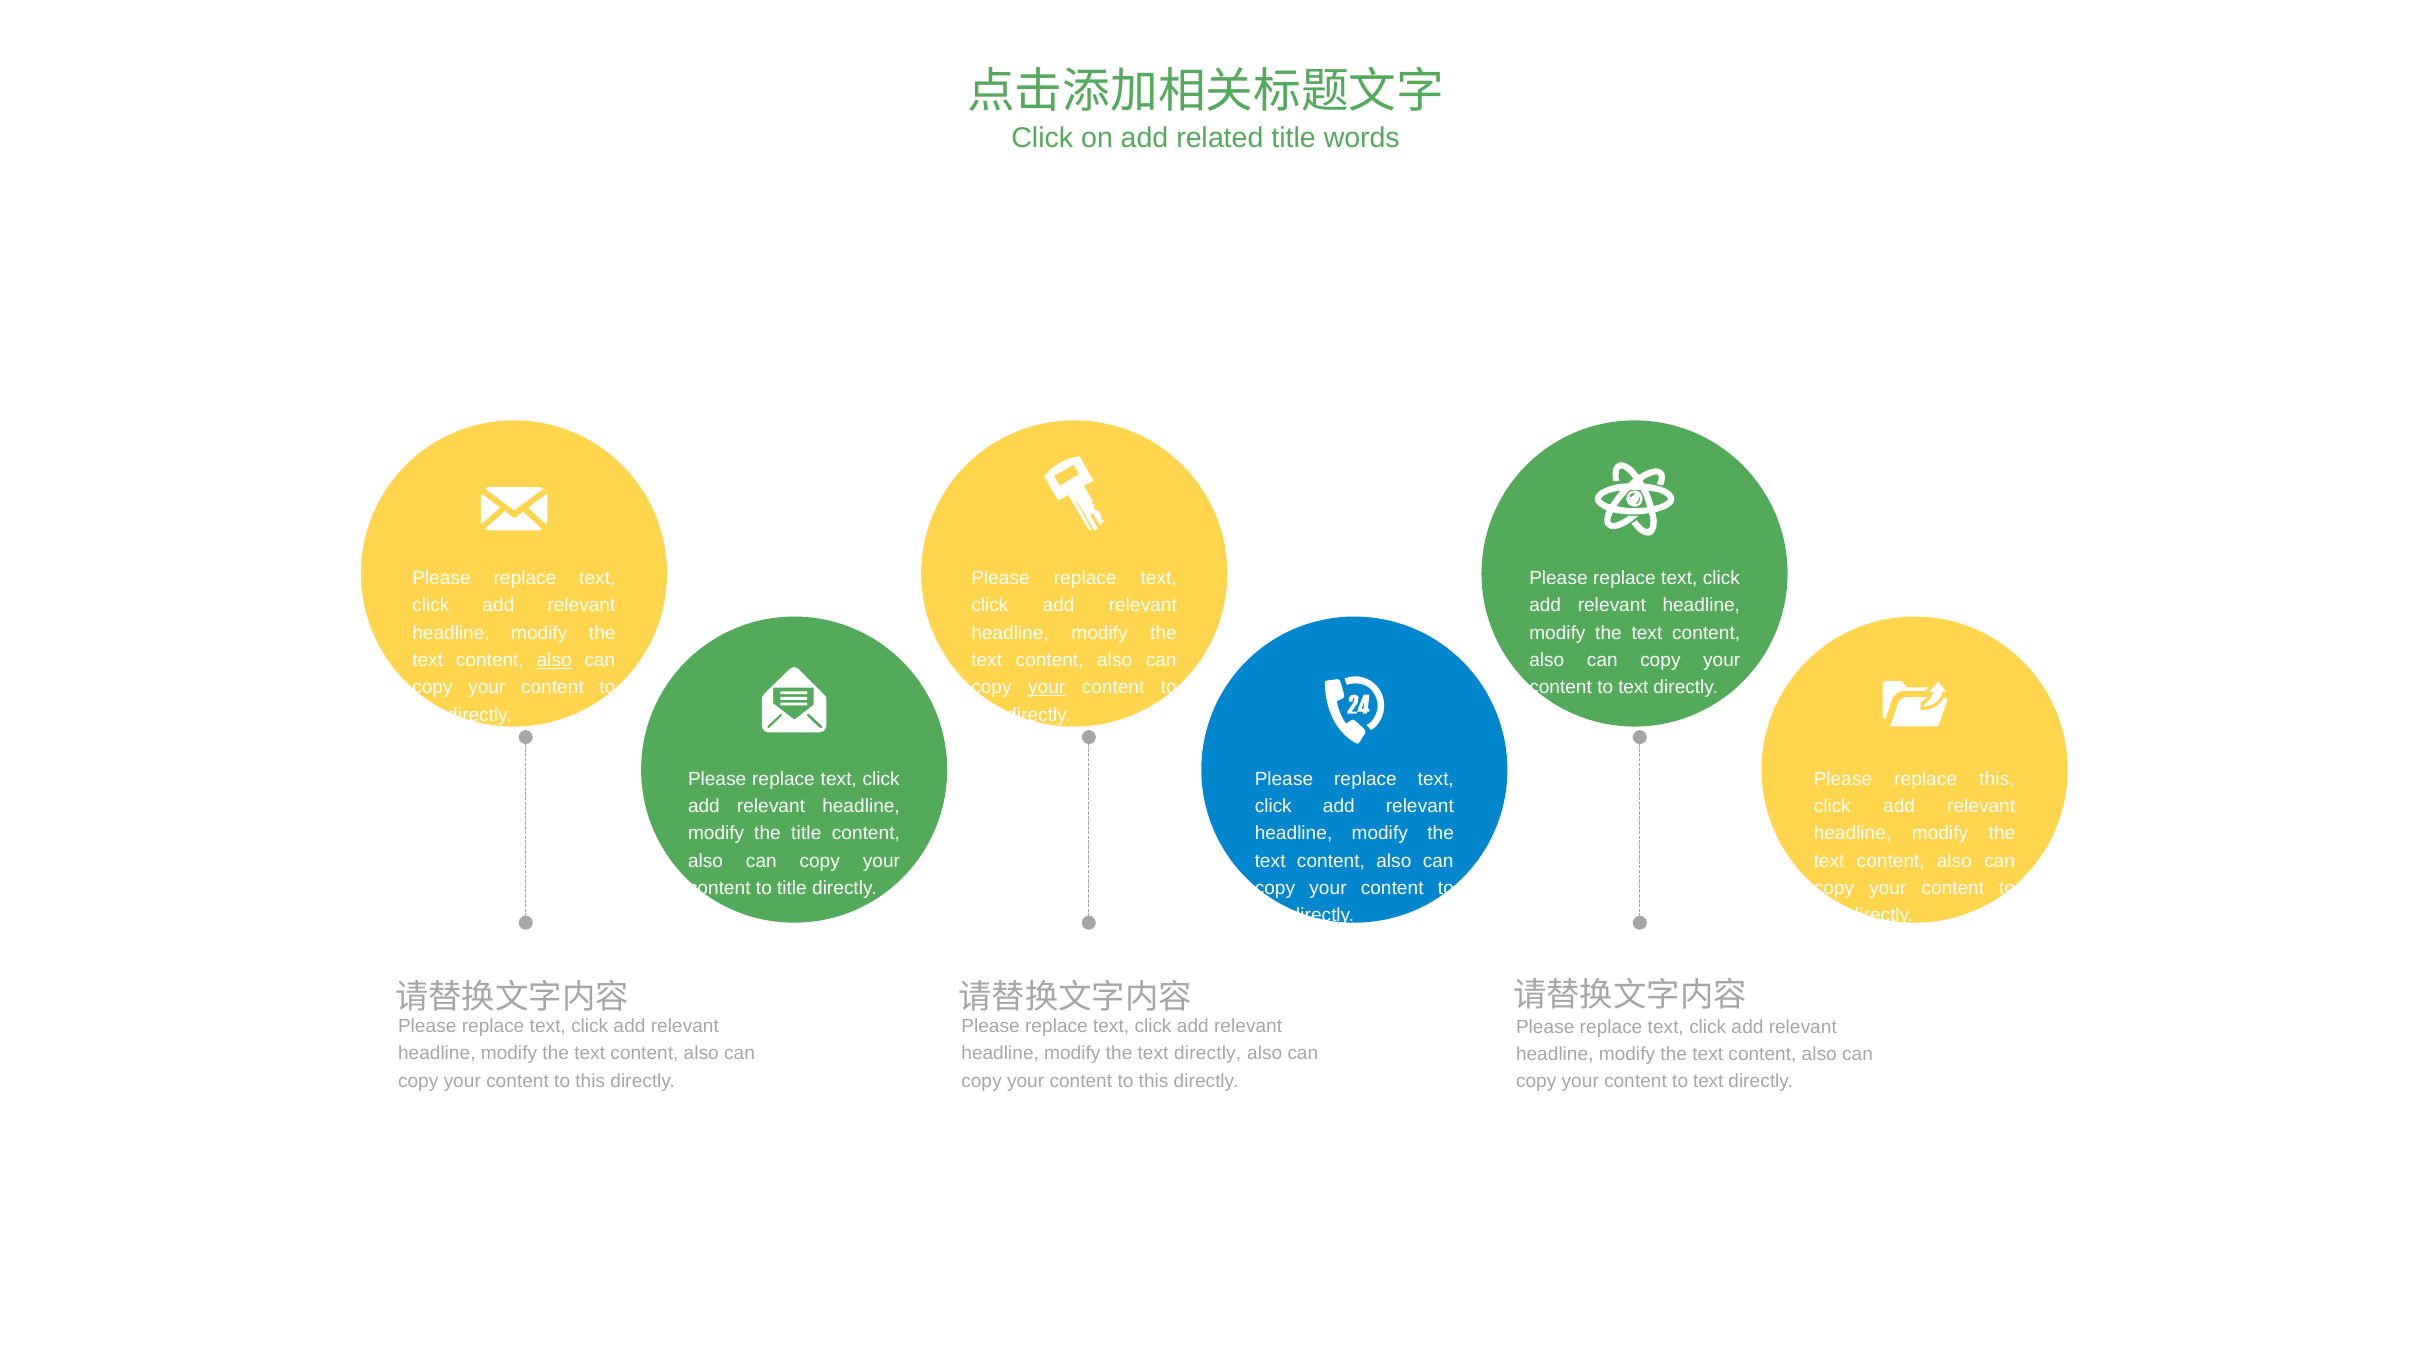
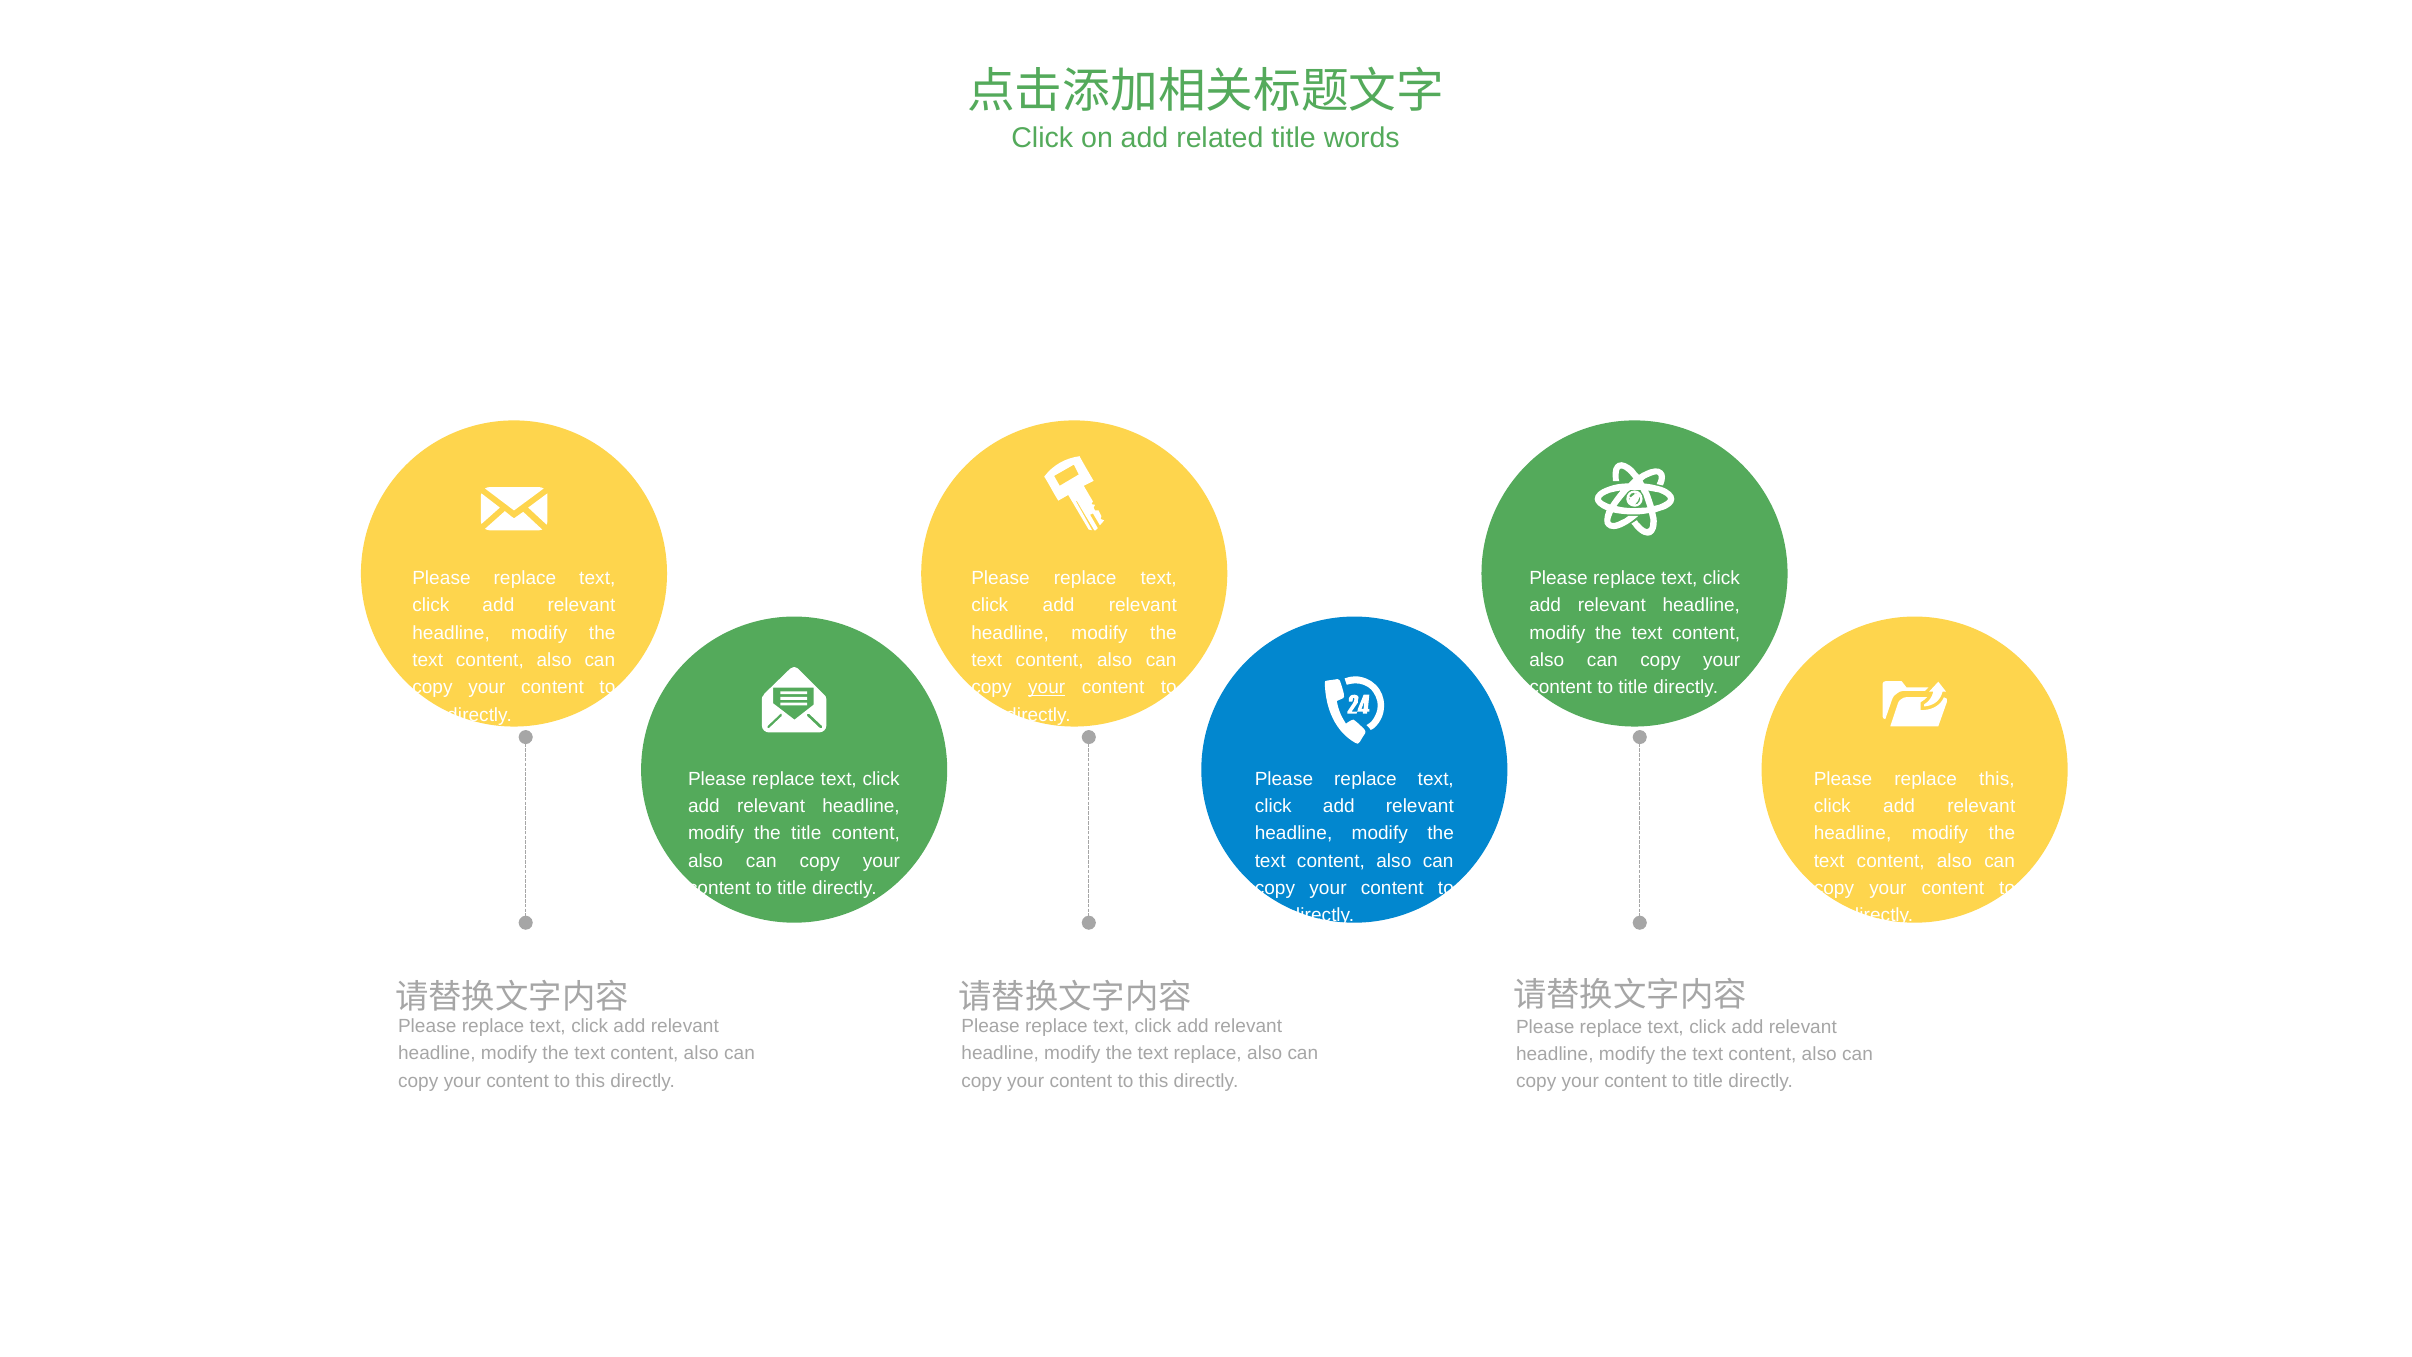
also at (554, 660) underline: present -> none
text at (1633, 687): text -> title
the text directly: directly -> replace
text at (1708, 1081): text -> title
